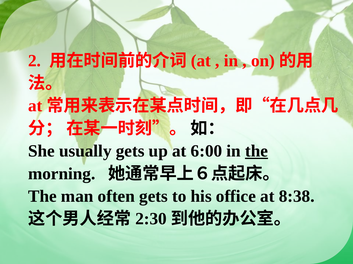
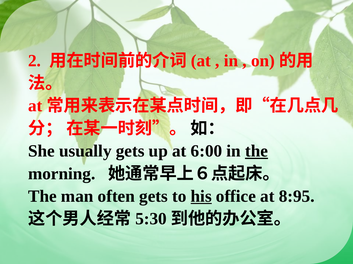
his underline: none -> present
8:38: 8:38 -> 8:95
2:30: 2:30 -> 5:30
